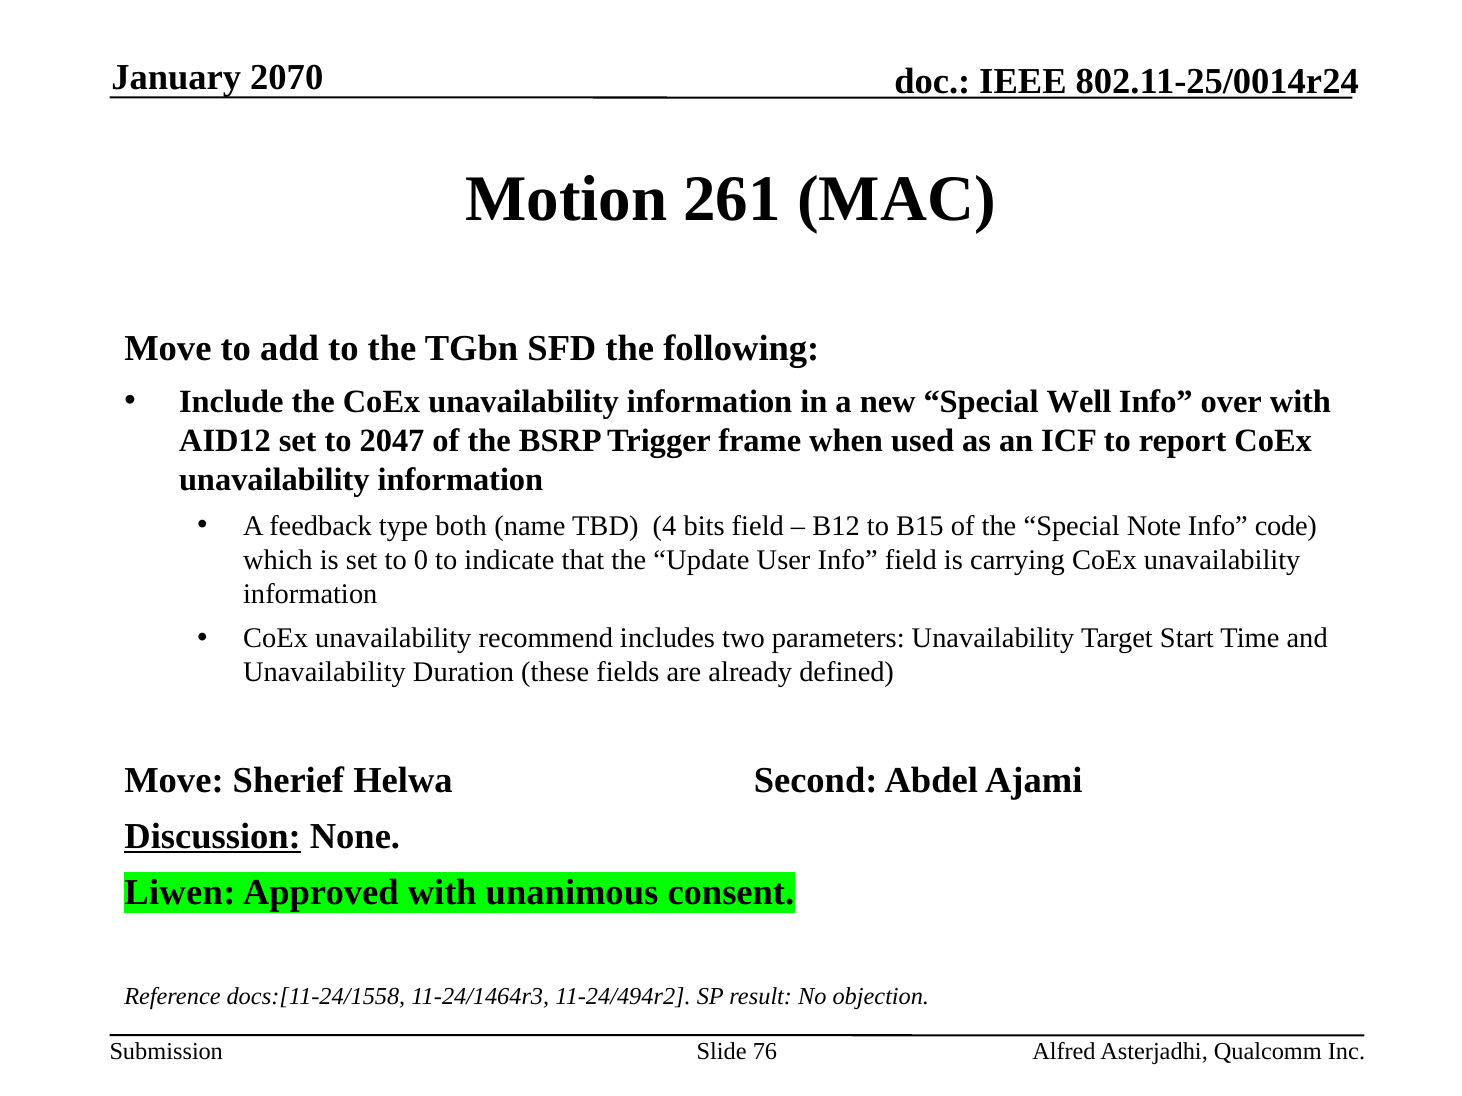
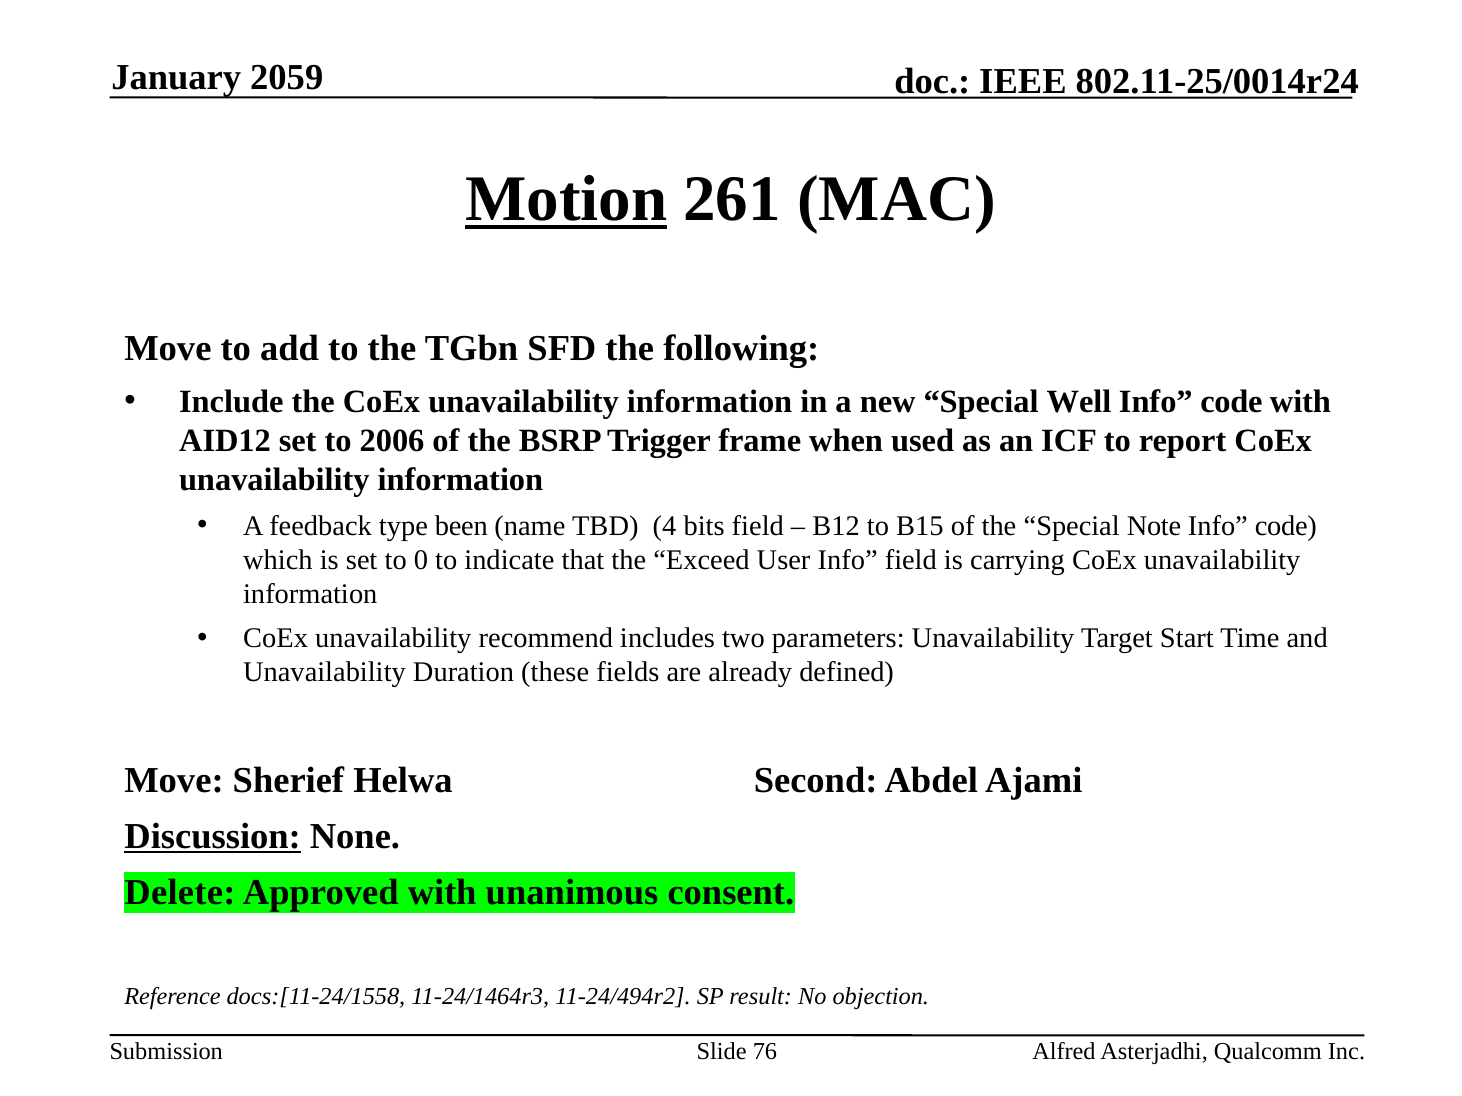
2070: 2070 -> 2059
Motion underline: none -> present
over at (1231, 402): over -> code
2047: 2047 -> 2006
both: both -> been
Update: Update -> Exceed
Liwen: Liwen -> Delete
